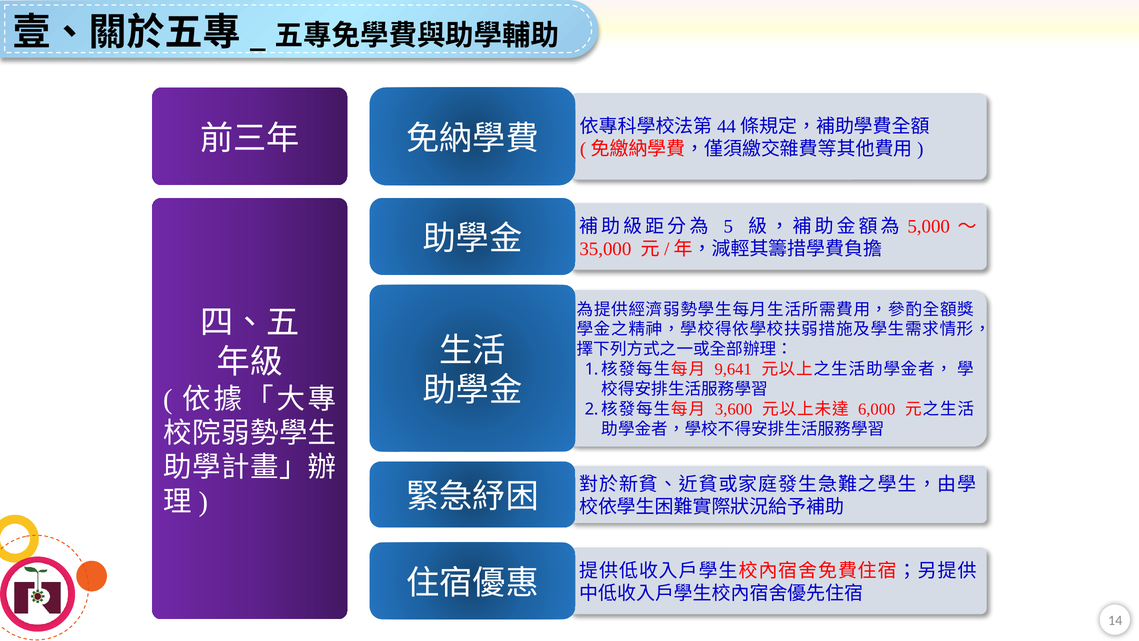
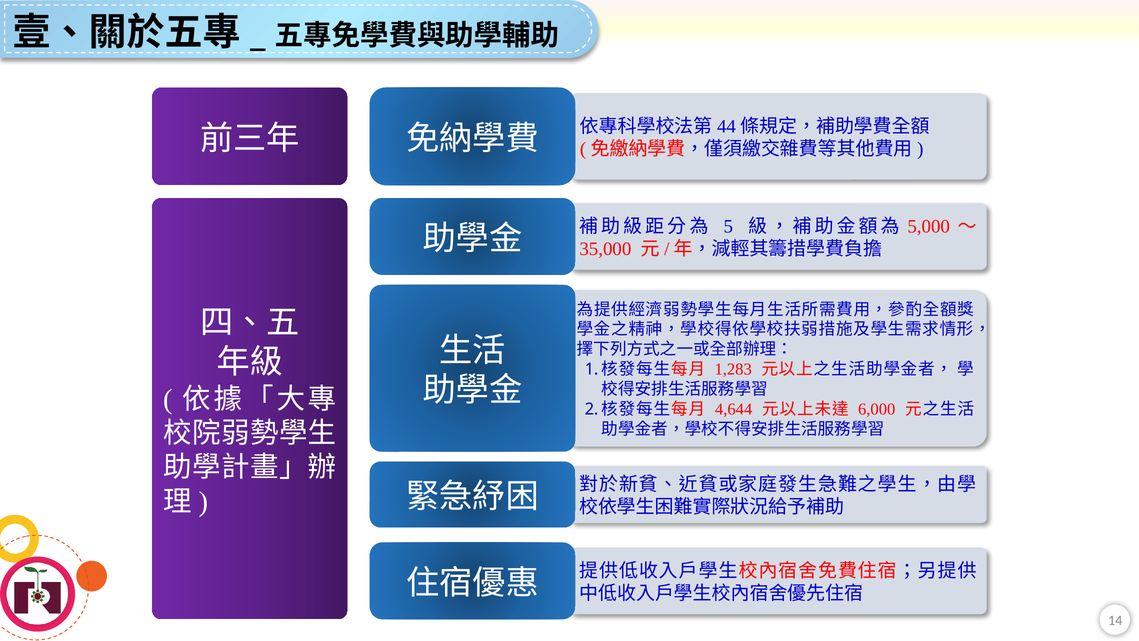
9,641: 9,641 -> 1,283
3,600: 3,600 -> 4,644
